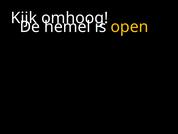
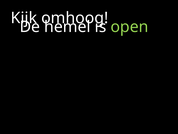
open colour: yellow -> light green
